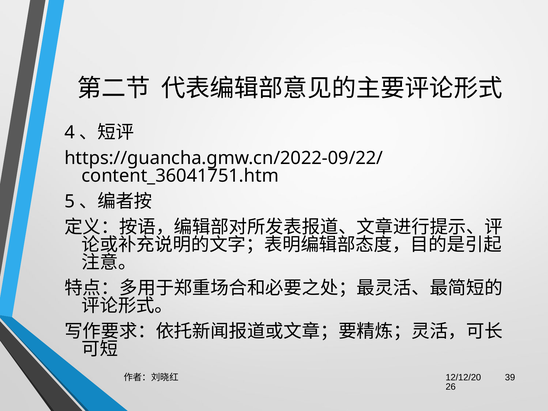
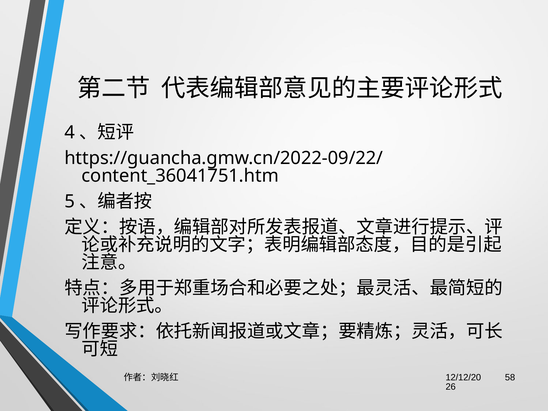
39: 39 -> 58
